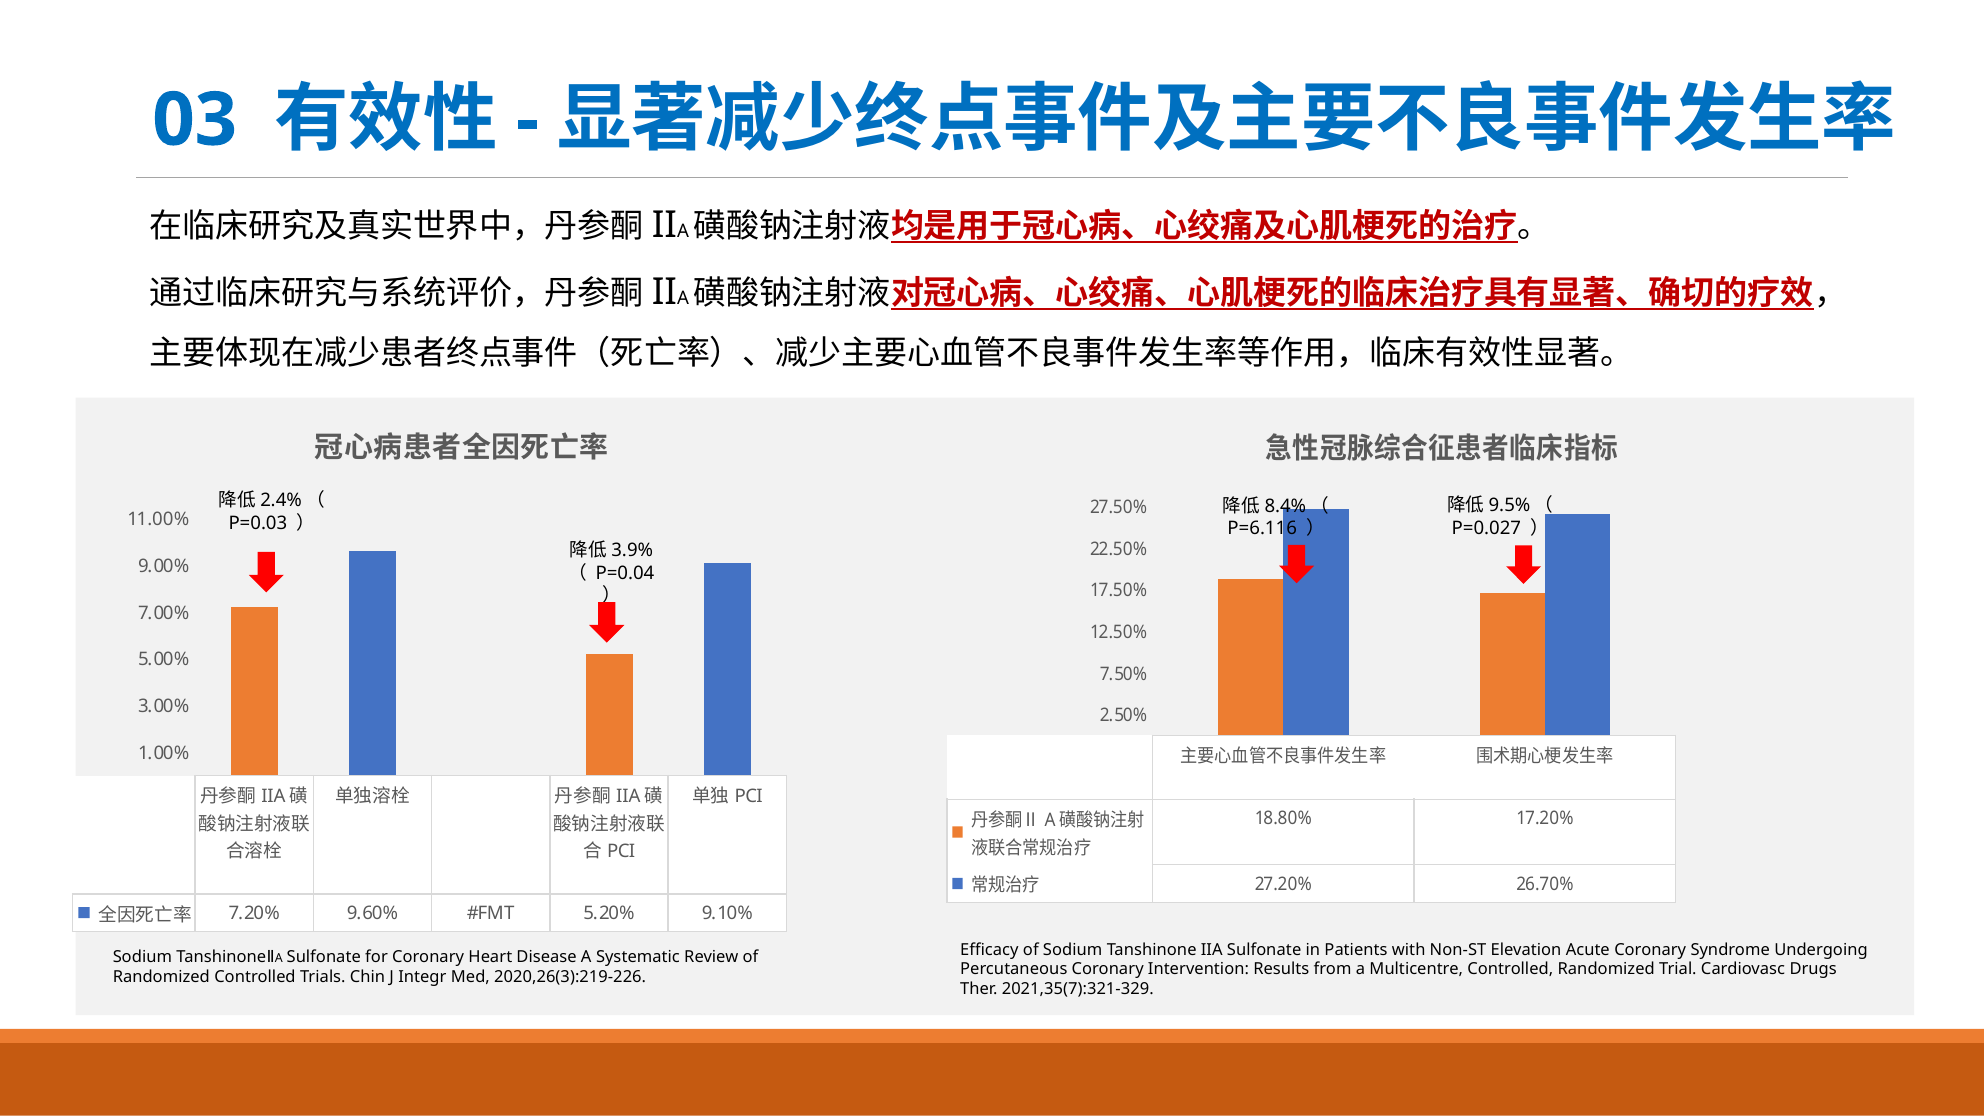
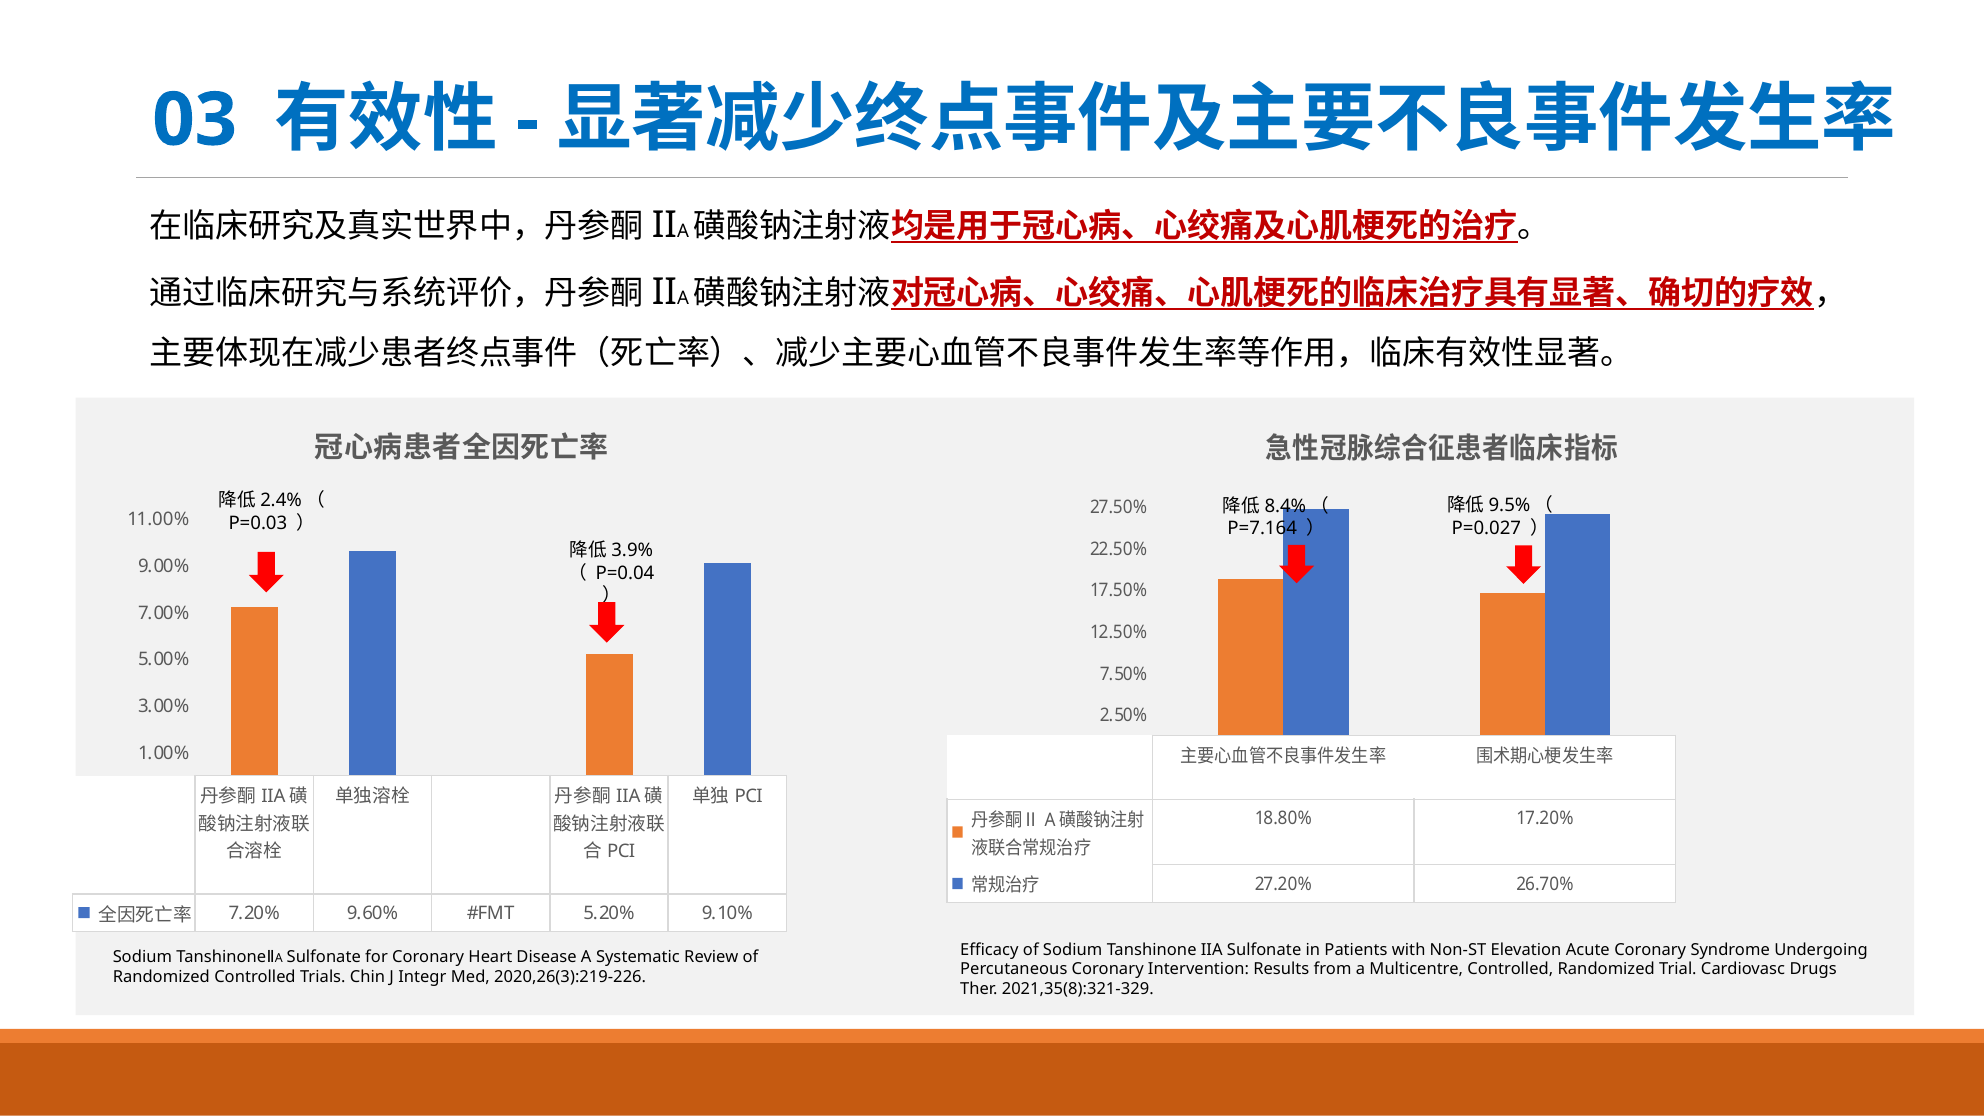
P=6.116: P=6.116 -> P=7.164
2021,35(7):321-329: 2021,35(7):321-329 -> 2021,35(8):321-329
